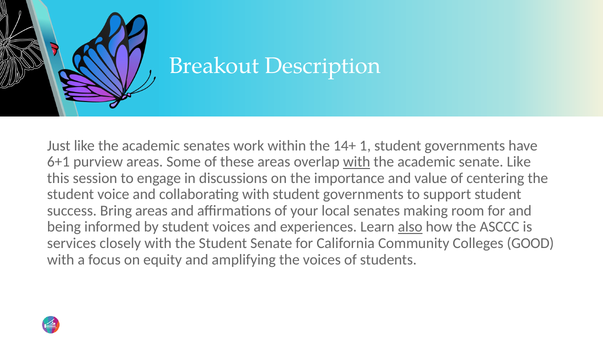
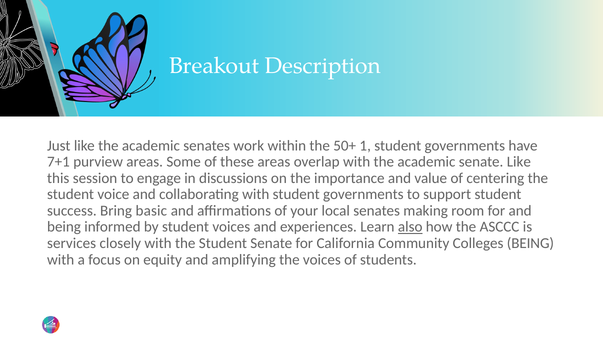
14+: 14+ -> 50+
6+1: 6+1 -> 7+1
with at (357, 162) underline: present -> none
Bring areas: areas -> basic
Colleges GOOD: GOOD -> BEING
